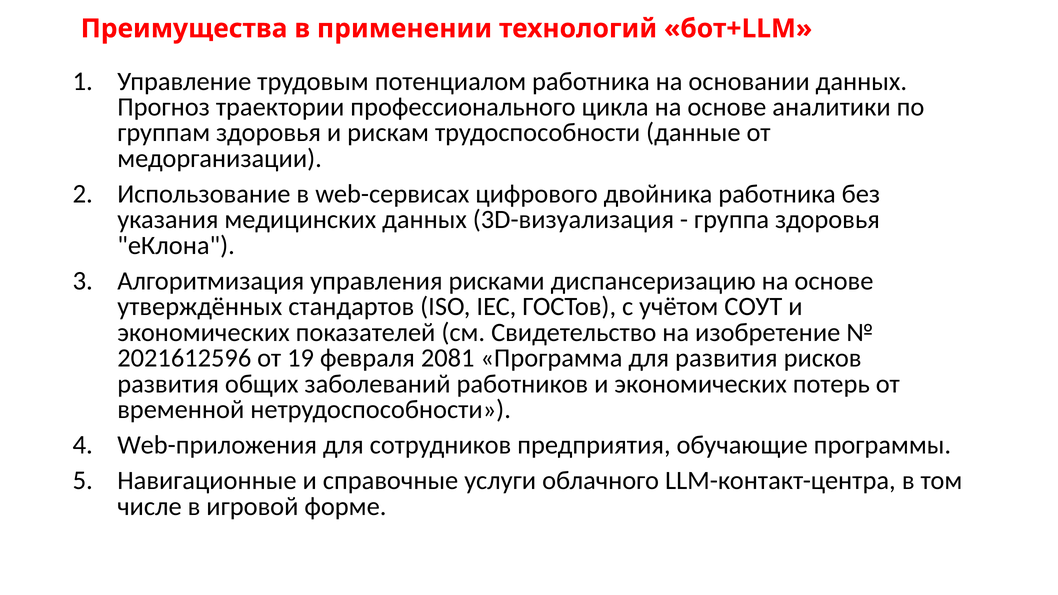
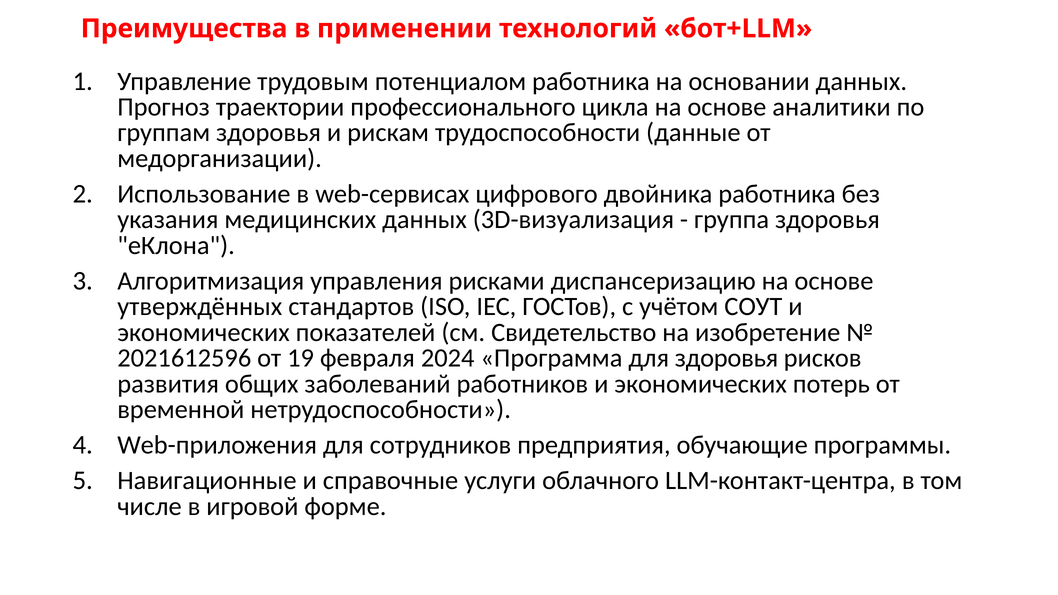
2081: 2081 -> 2024
для развития: развития -> здоровья
